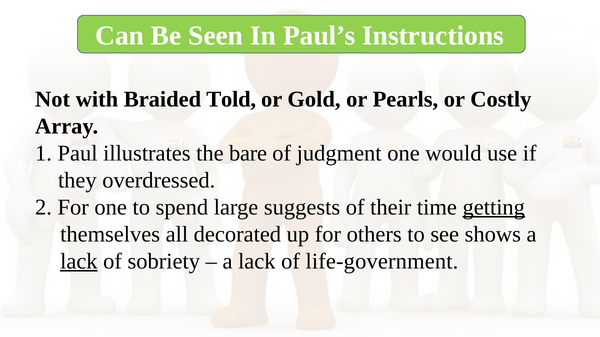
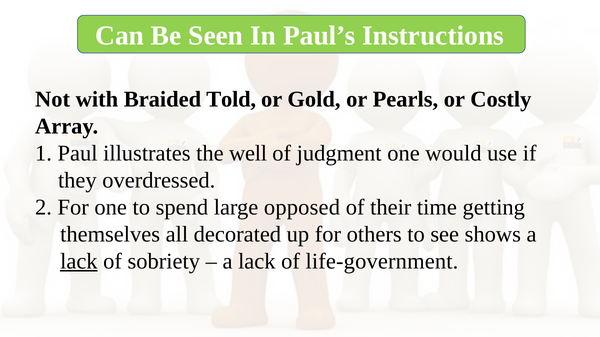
bare: bare -> well
suggests: suggests -> opposed
getting underline: present -> none
